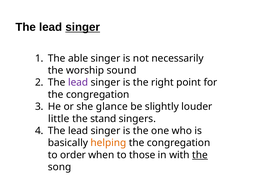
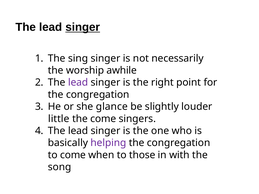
able: able -> sing
sound: sound -> awhile
the stand: stand -> come
helping colour: orange -> purple
to order: order -> come
the at (200, 155) underline: present -> none
